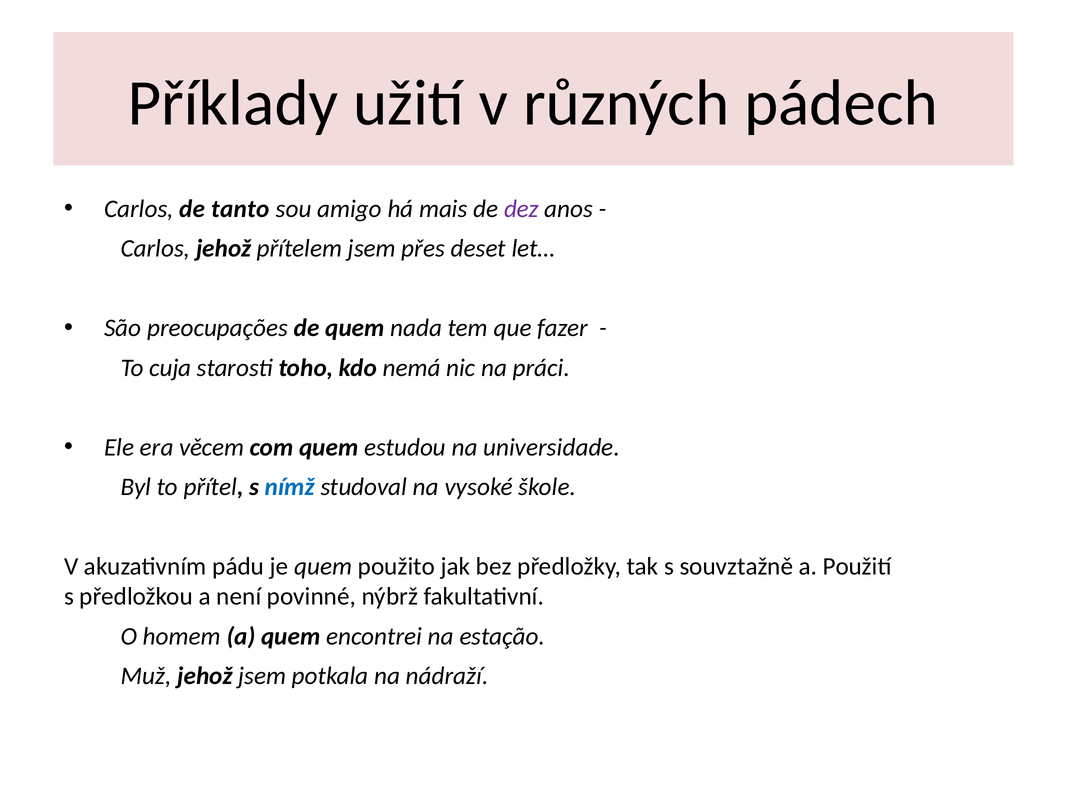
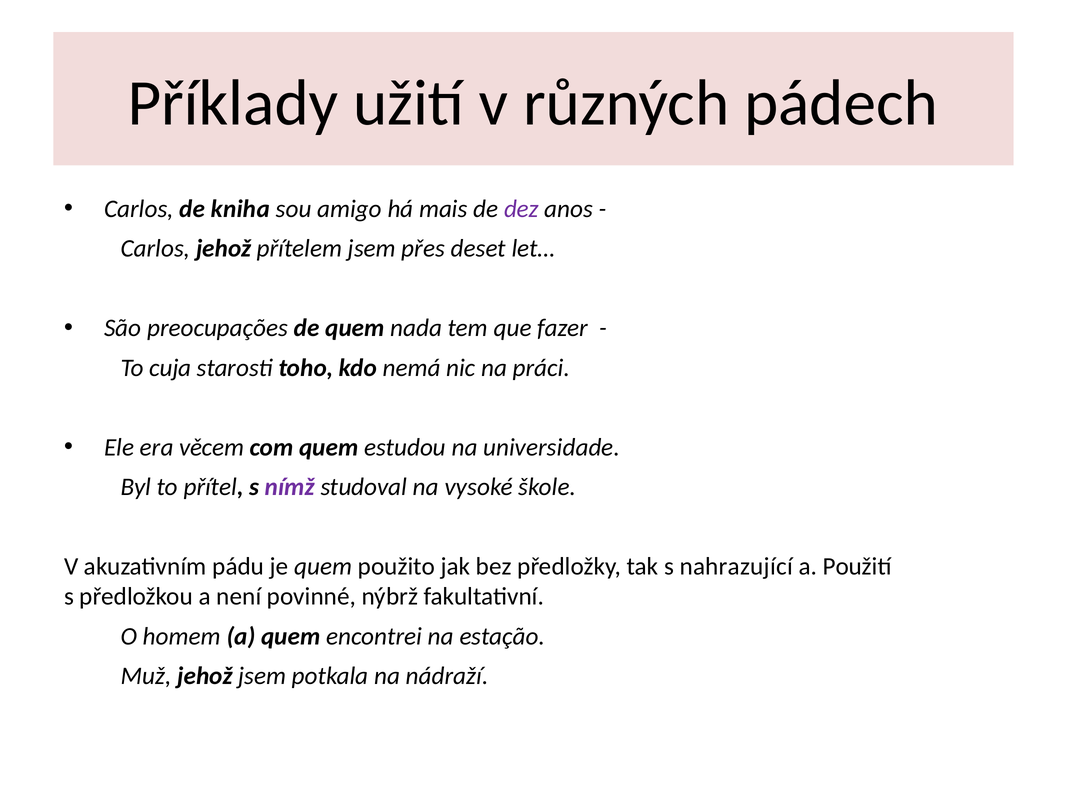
tanto: tanto -> kniha
nímž colour: blue -> purple
souvztažně: souvztažně -> nahrazující
